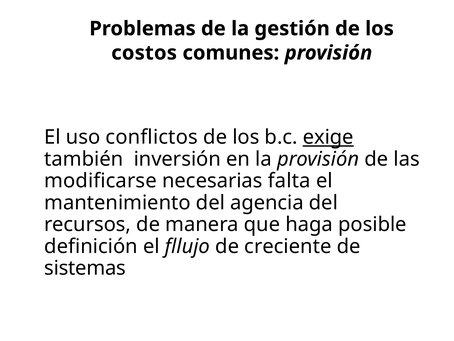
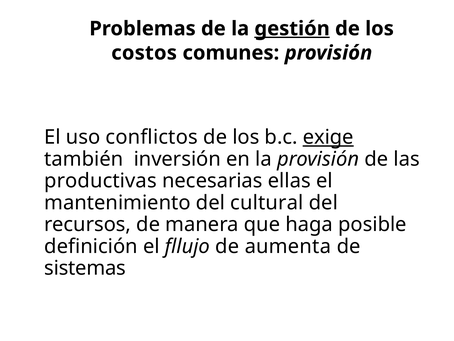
gestión underline: none -> present
modificarse: modificarse -> productivas
falta: falta -> ellas
agencia: agencia -> cultural
creciente: creciente -> aumenta
